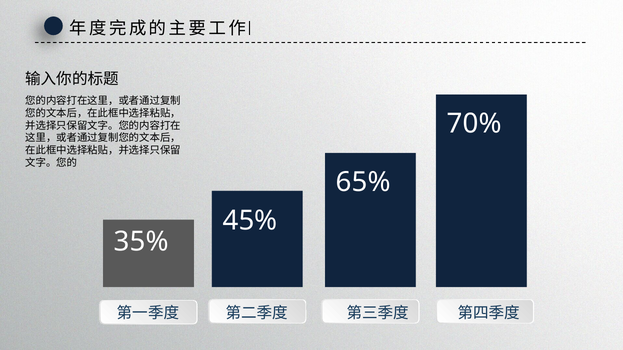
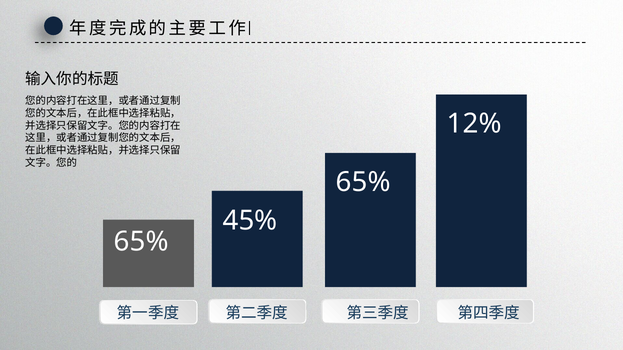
70%: 70% -> 12%
35% at (141, 242): 35% -> 65%
